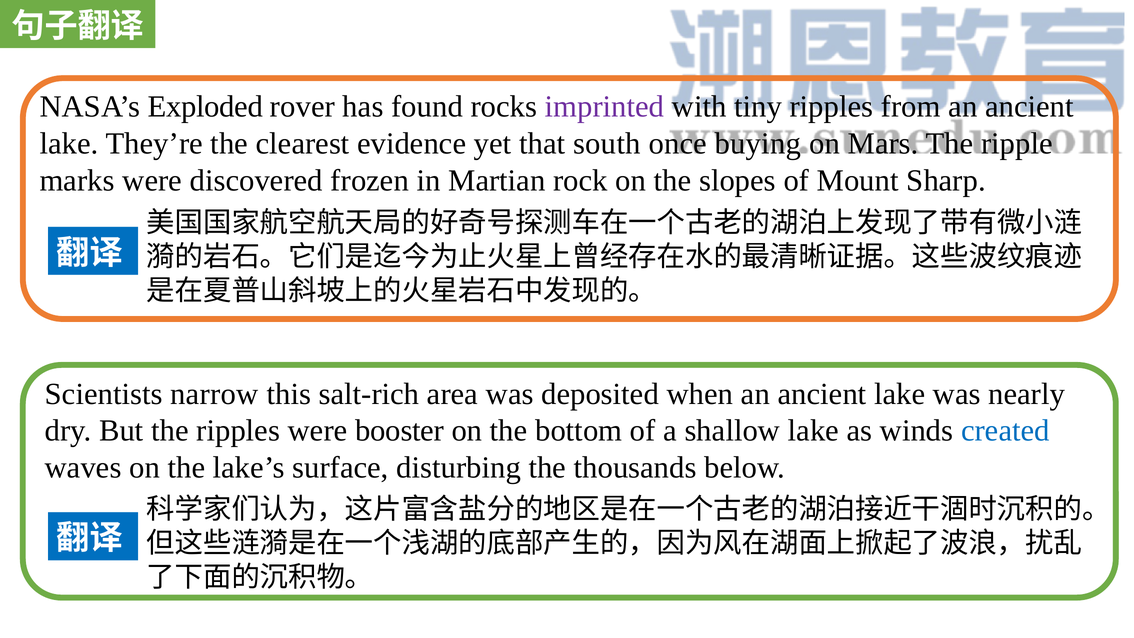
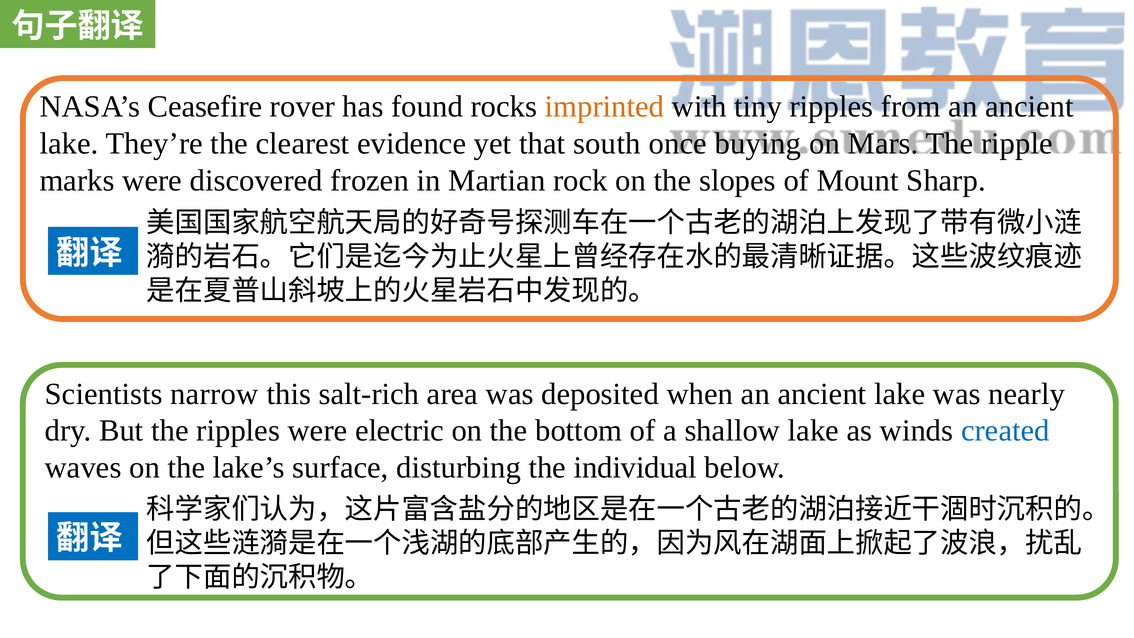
Exploded: Exploded -> Ceasefire
imprinted colour: purple -> orange
booster: booster -> electric
thousands: thousands -> individual
